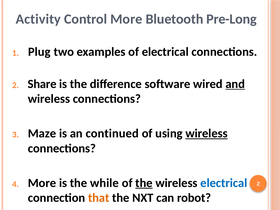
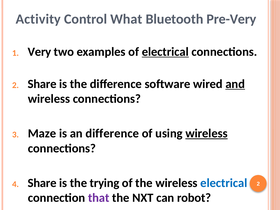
Control More: More -> What
Pre-Long: Pre-Long -> Pre-Very
Plug: Plug -> Very
electrical at (165, 52) underline: none -> present
an continued: continued -> difference
More at (42, 183): More -> Share
while: while -> trying
the at (144, 183) underline: present -> none
that colour: orange -> purple
